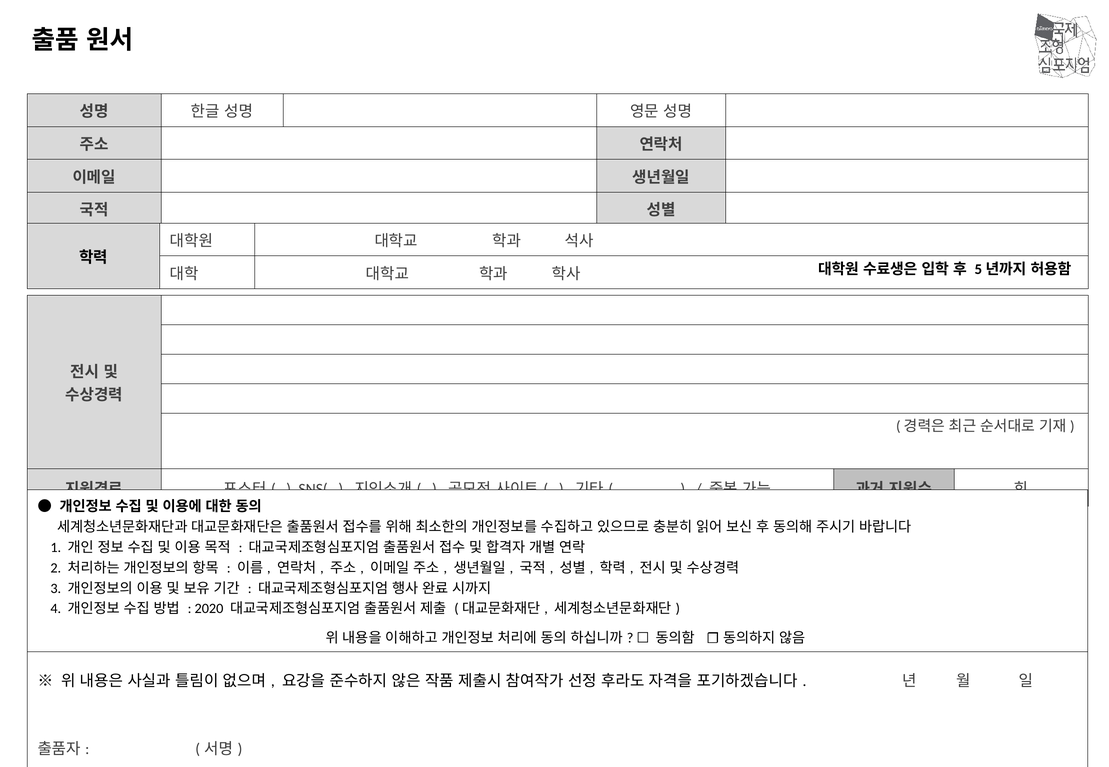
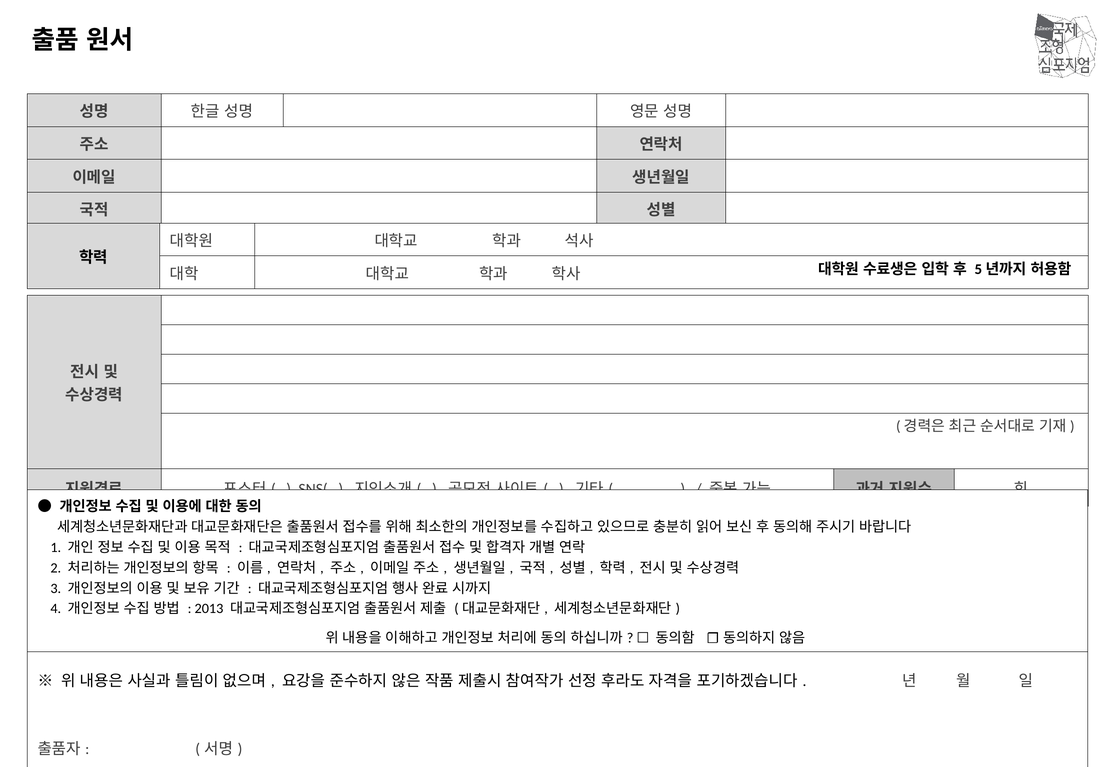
2020: 2020 -> 2013
